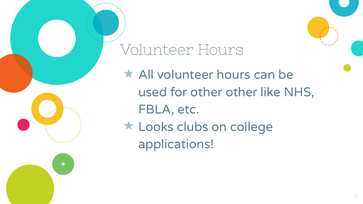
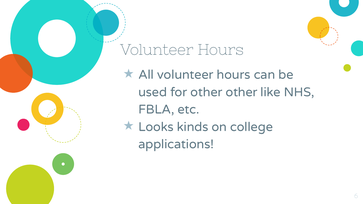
clubs: clubs -> kinds
